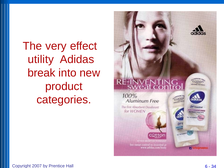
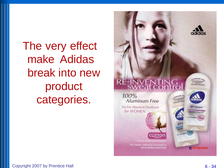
utility: utility -> make
